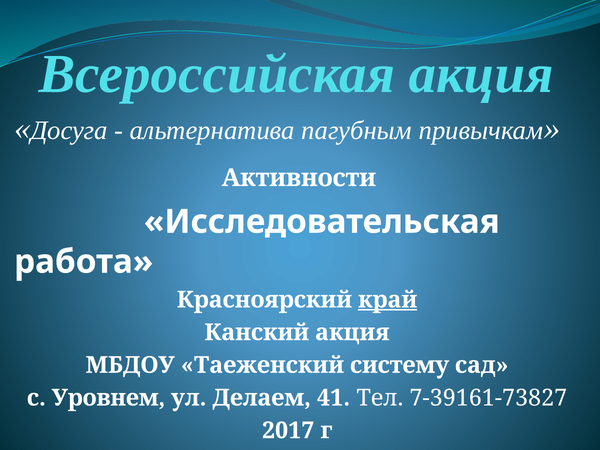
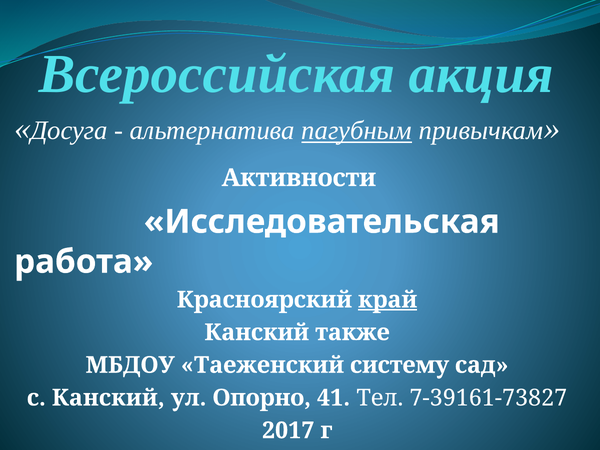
пагубным underline: none -> present
Канский акция: акция -> также
с Уровнем: Уровнем -> Канский
Делаем: Делаем -> Опорно
